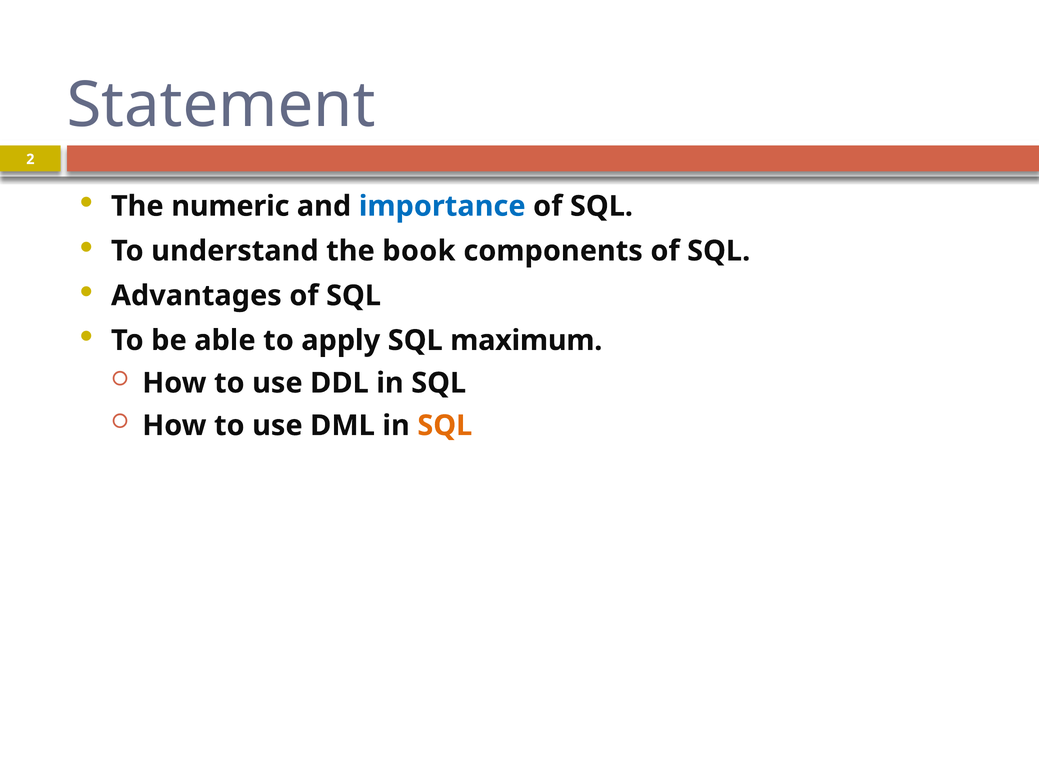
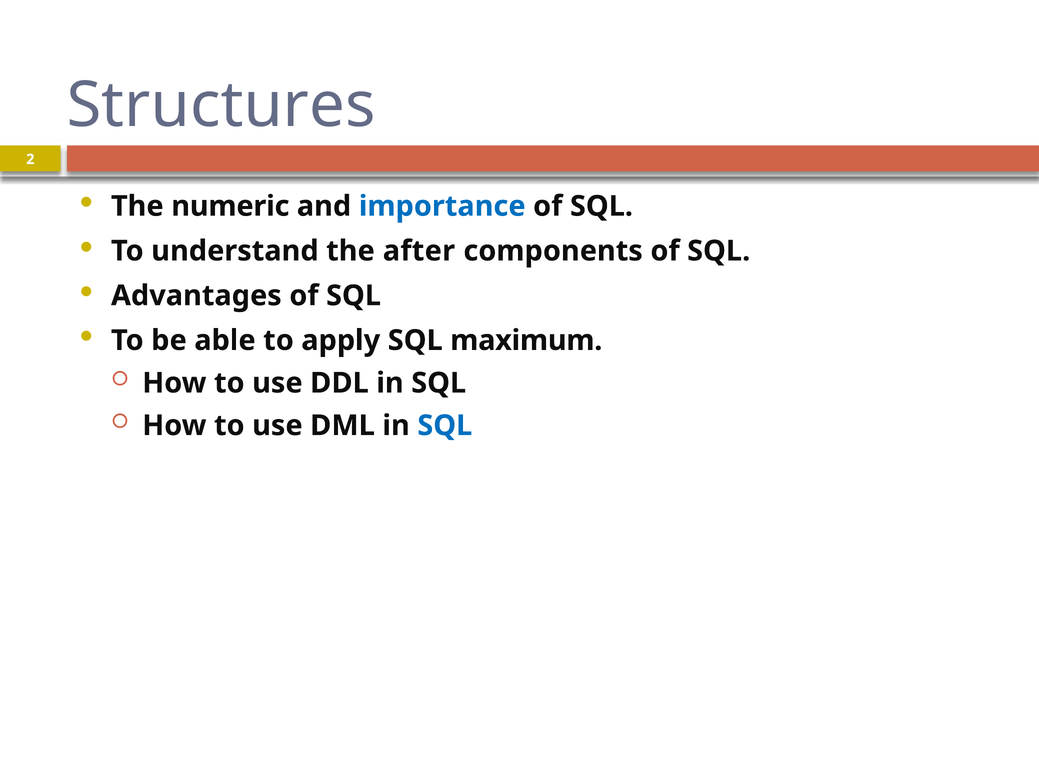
Statement: Statement -> Structures
book: book -> after
SQL at (445, 426) colour: orange -> blue
